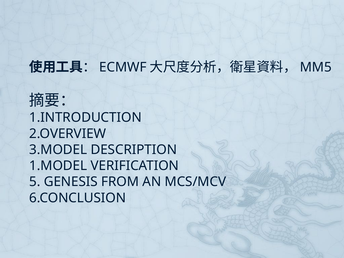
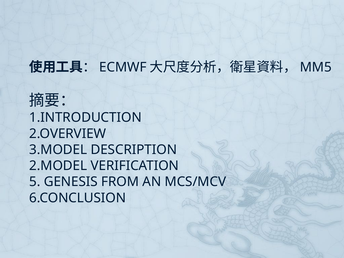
1.MODEL: 1.MODEL -> 2.MODEL
